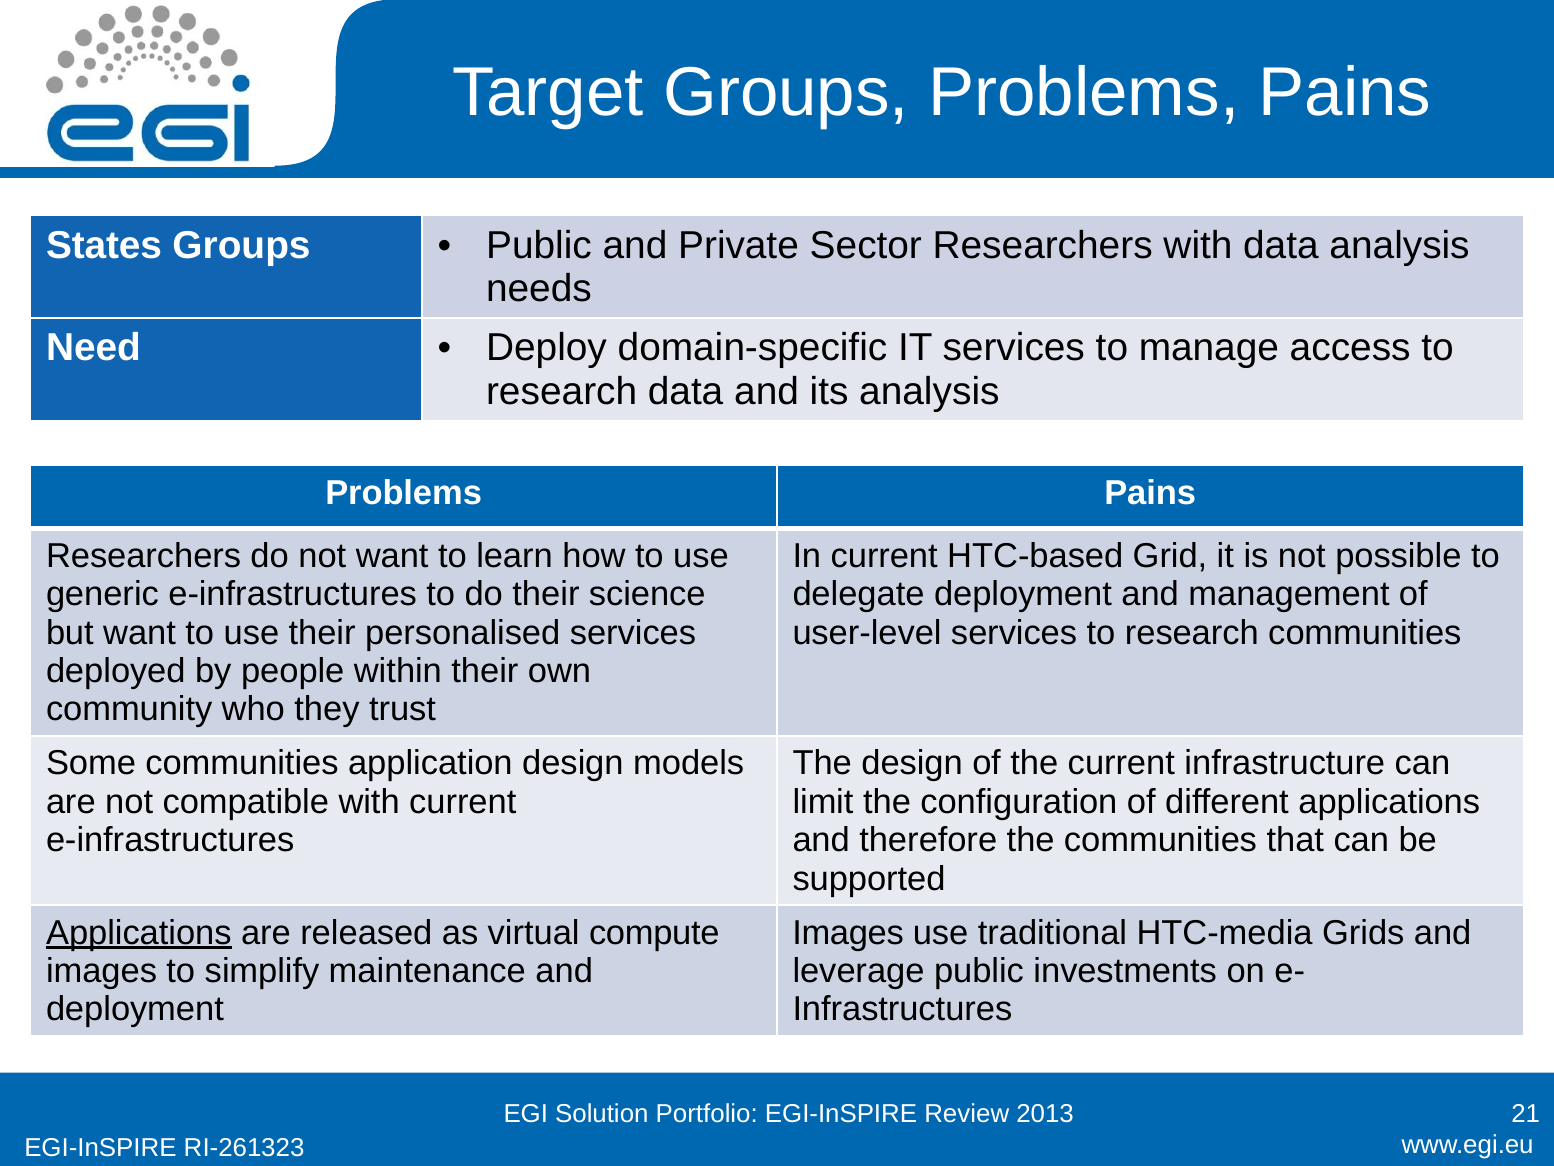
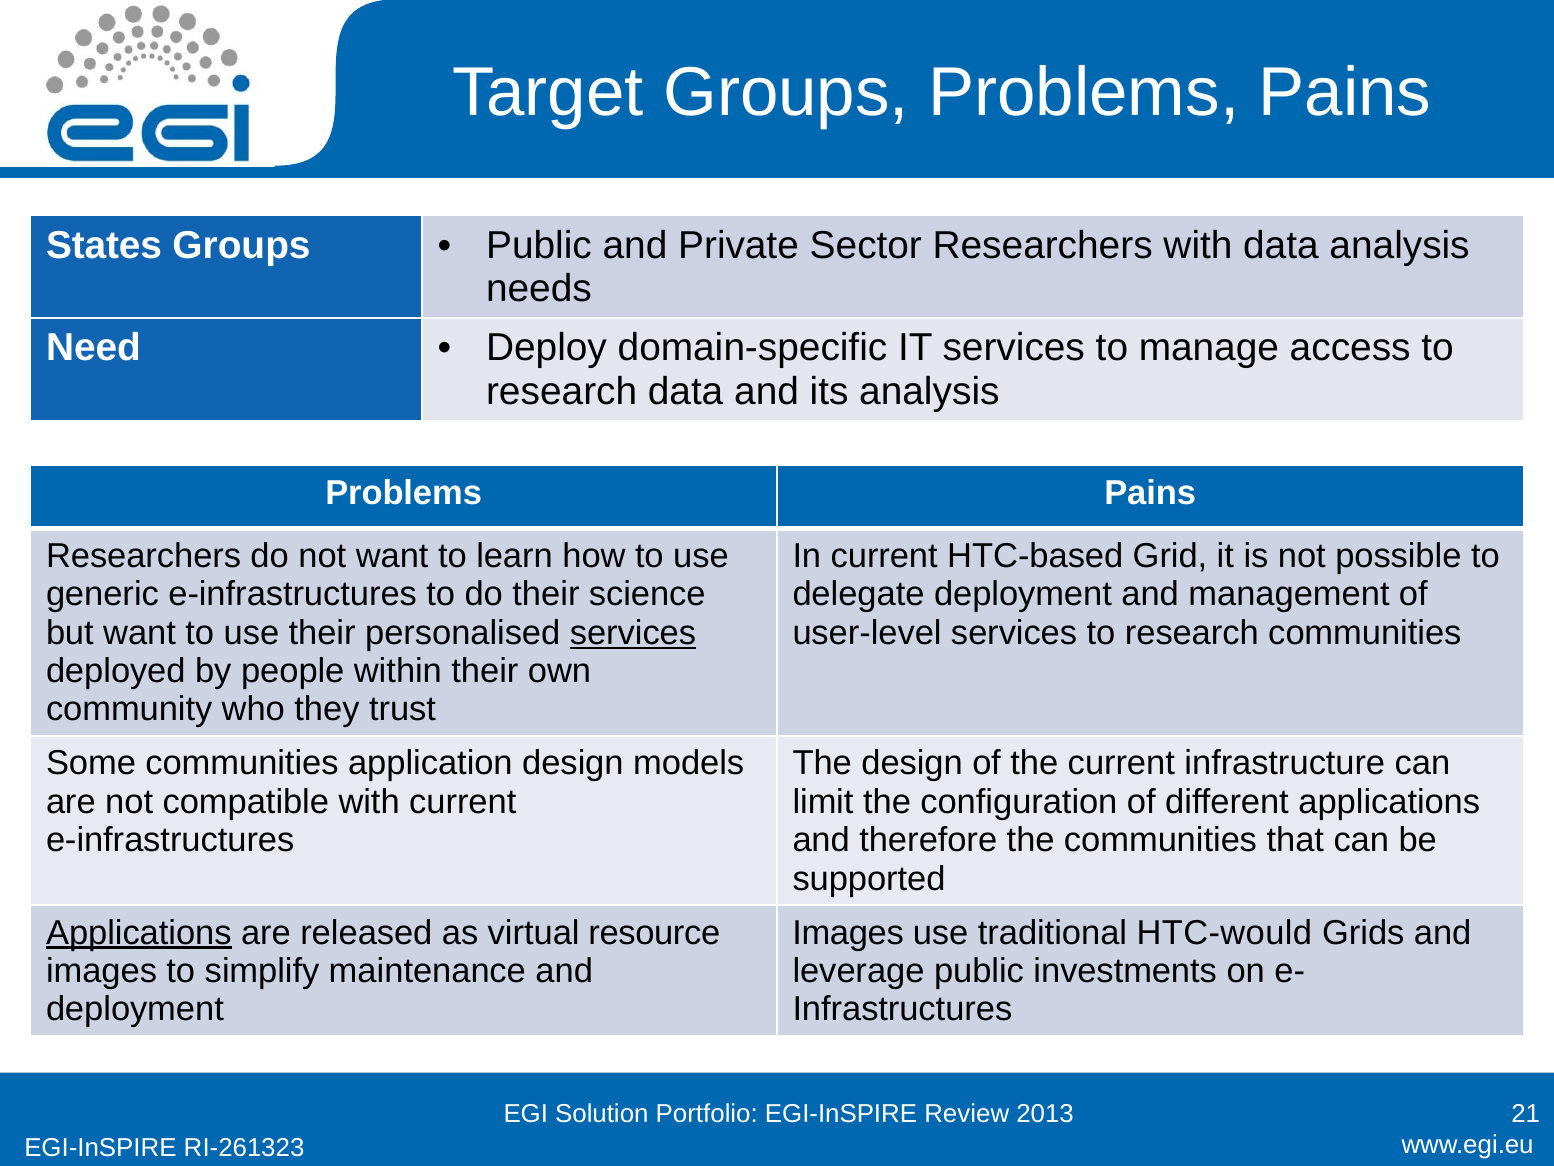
services at (633, 633) underline: none -> present
compute: compute -> resource
HTC-media: HTC-media -> HTC-would
